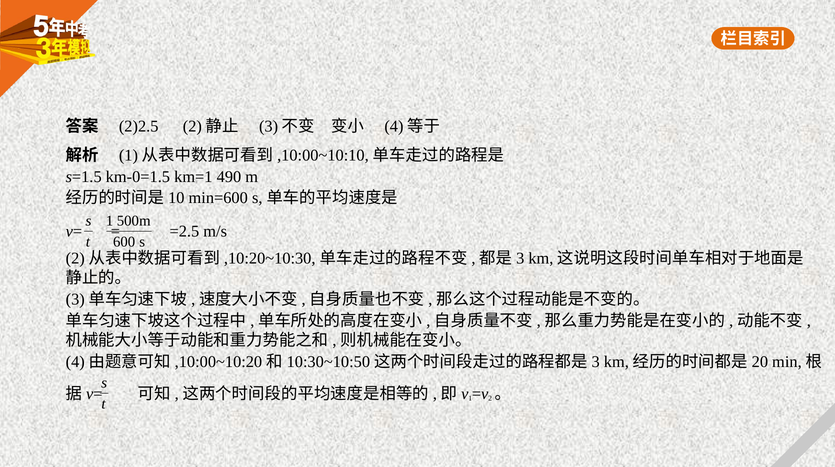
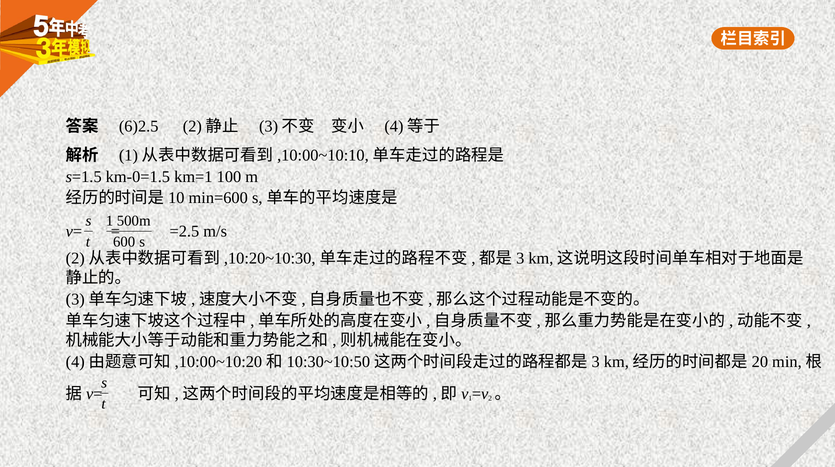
2)2.5: 2)2.5 -> 6)2.5
490: 490 -> 100
